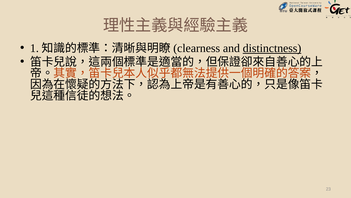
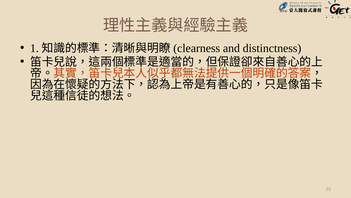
distinctness underline: present -> none
